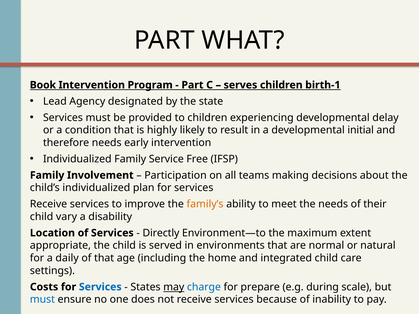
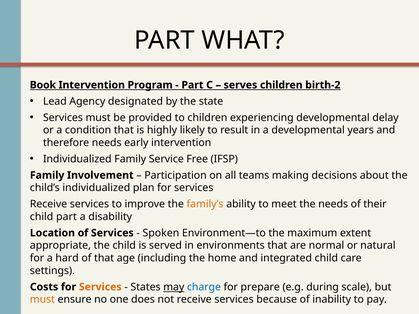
birth-1: birth-1 -> birth-2
initial: initial -> years
child vary: vary -> part
Directly: Directly -> Spoken
daily: daily -> hard
Services at (100, 287) colour: blue -> orange
must at (42, 300) colour: blue -> orange
